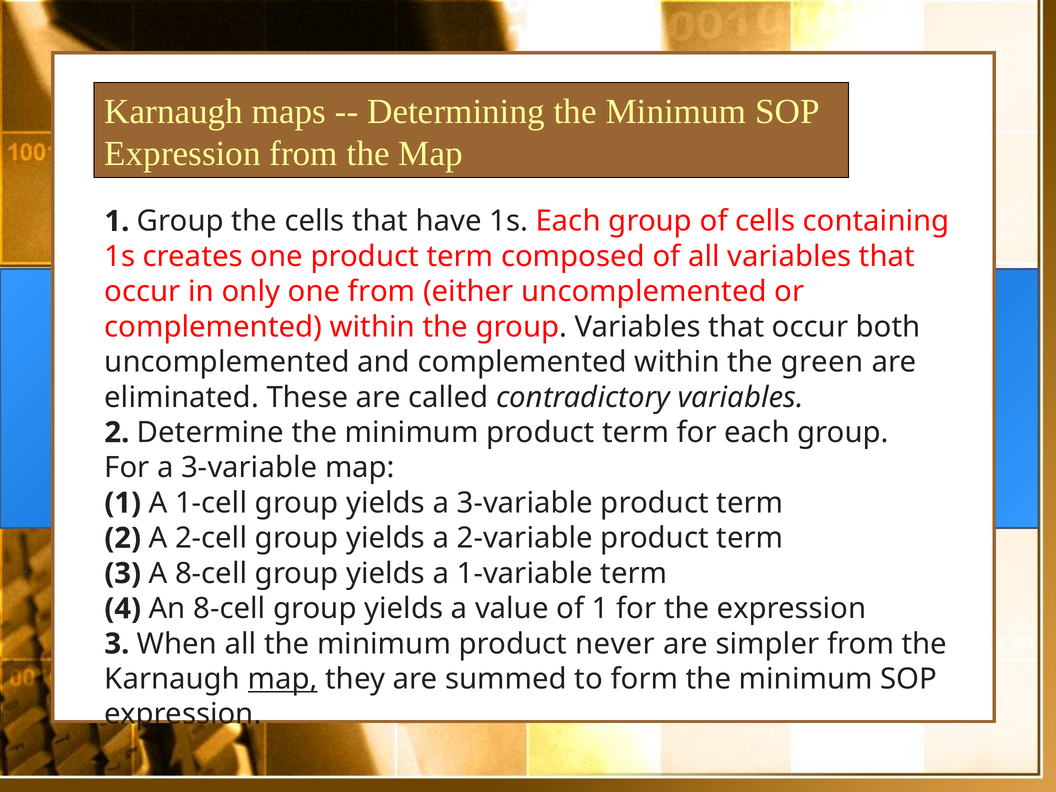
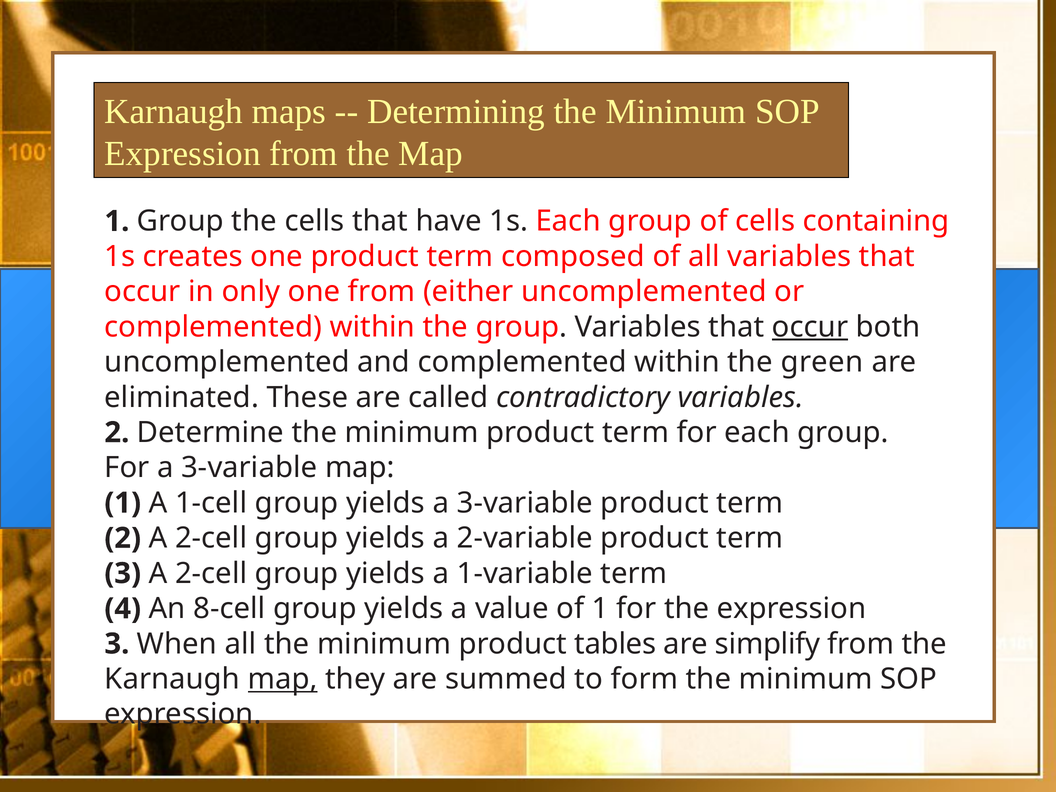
occur at (810, 327) underline: none -> present
3 A 8-cell: 8-cell -> 2-cell
never: never -> tables
simpler: simpler -> simplify
